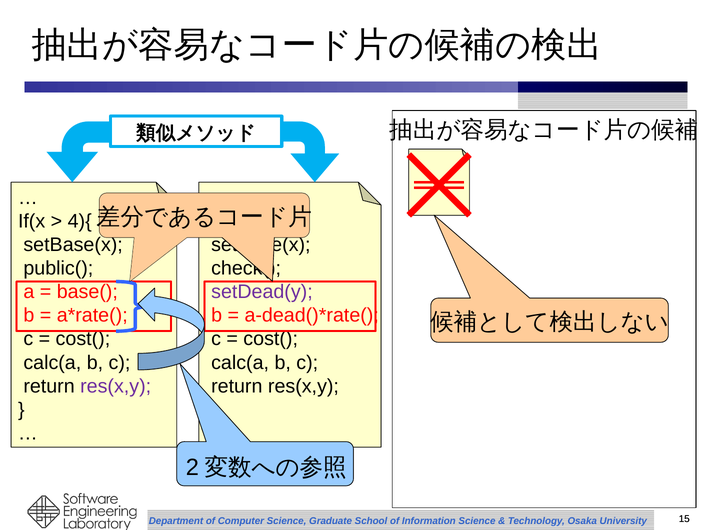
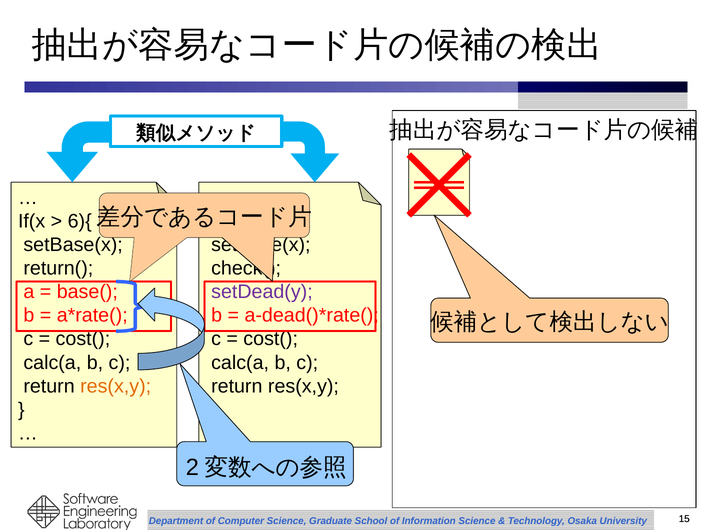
4){: 4){ -> 6){
public(: public( -> return(
res(x,y at (116, 386) colour: purple -> orange
